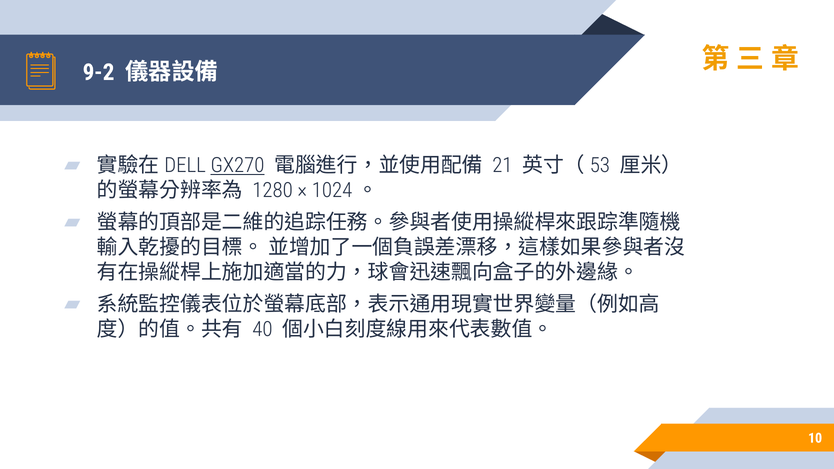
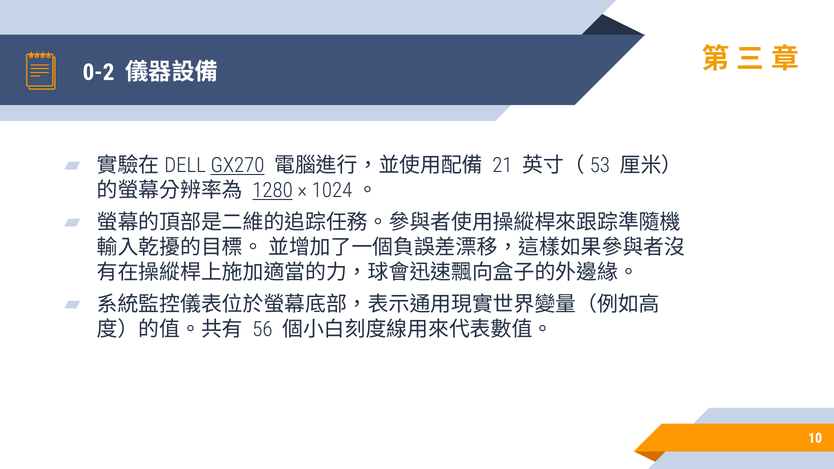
9-2: 9-2 -> 0-2
1280 underline: none -> present
40: 40 -> 56
